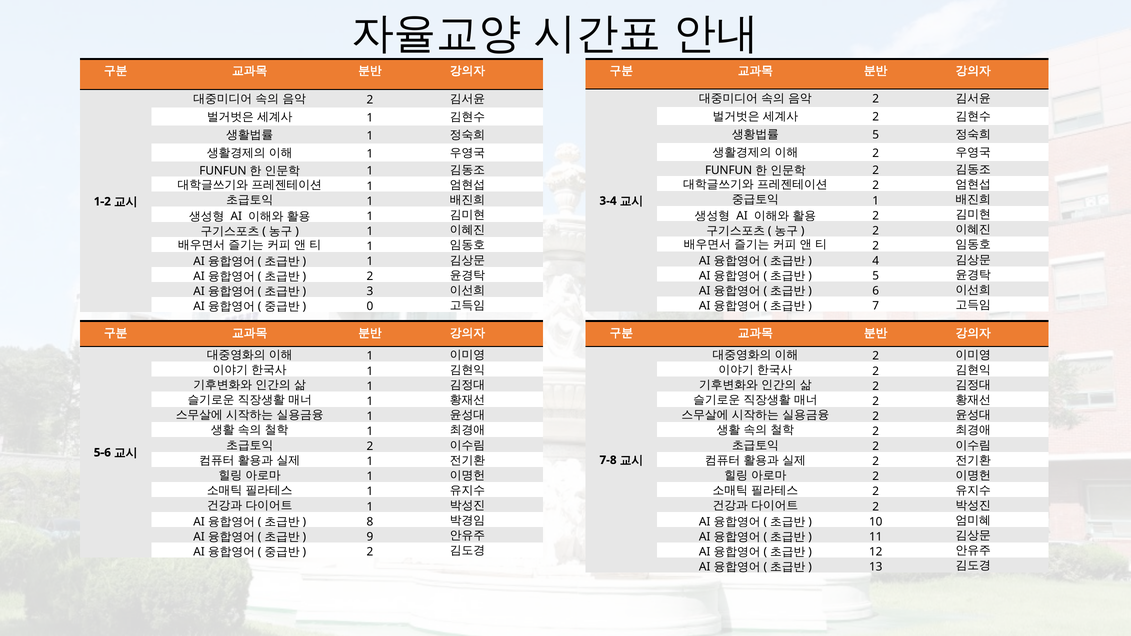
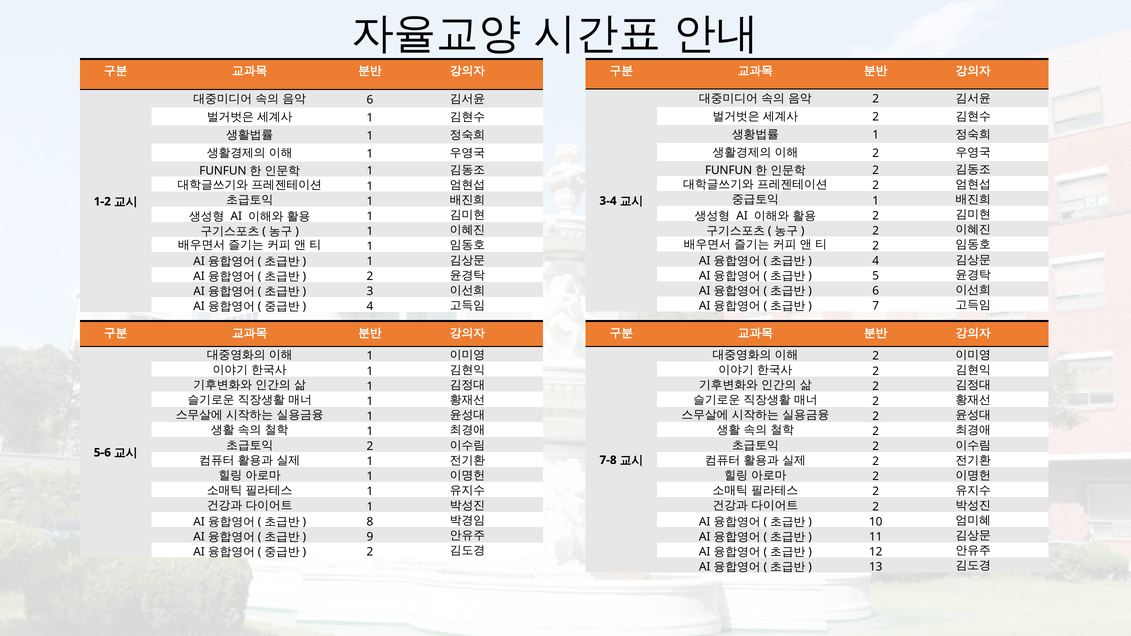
2 at (370, 100): 2 -> 6
5 at (876, 135): 5 -> 1
0 at (370, 307): 0 -> 4
